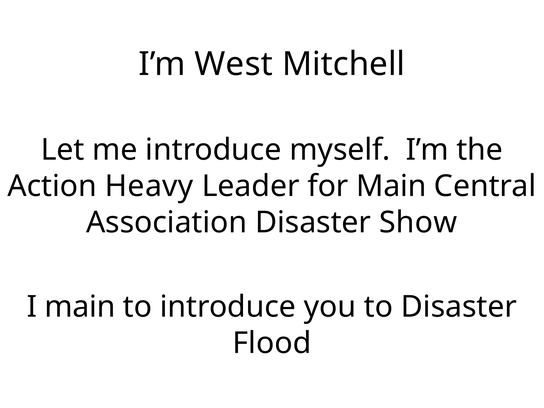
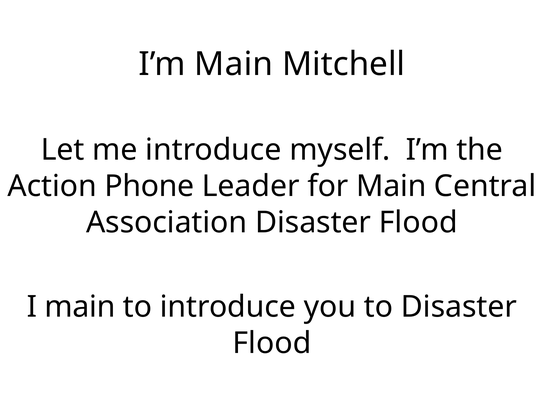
I’m West: West -> Main
Heavy: Heavy -> Phone
Association Disaster Show: Show -> Flood
